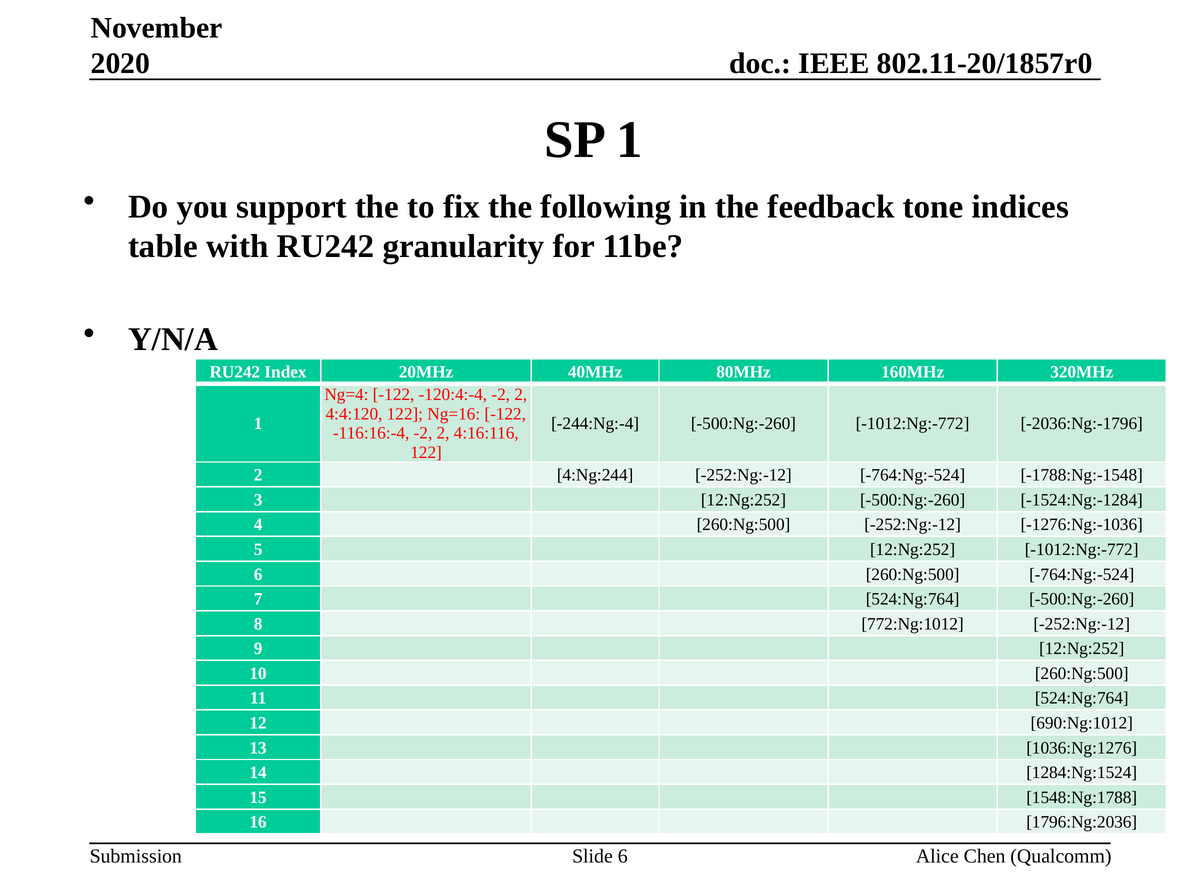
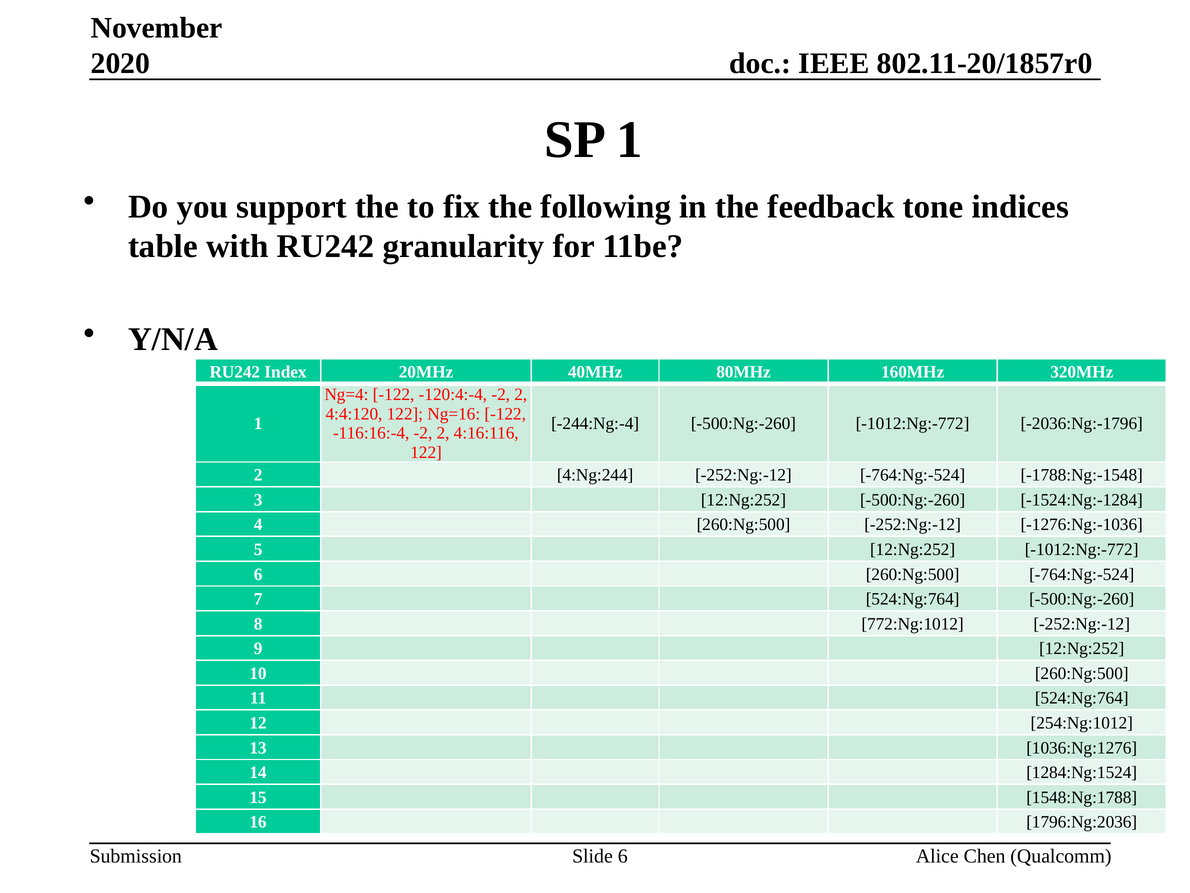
690:Ng:1012: 690:Ng:1012 -> 254:Ng:1012
